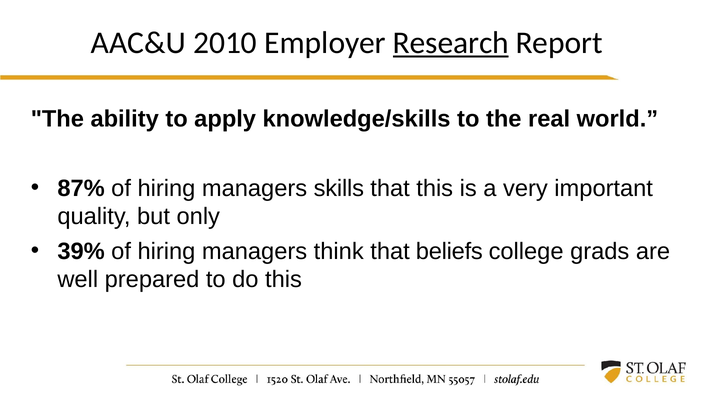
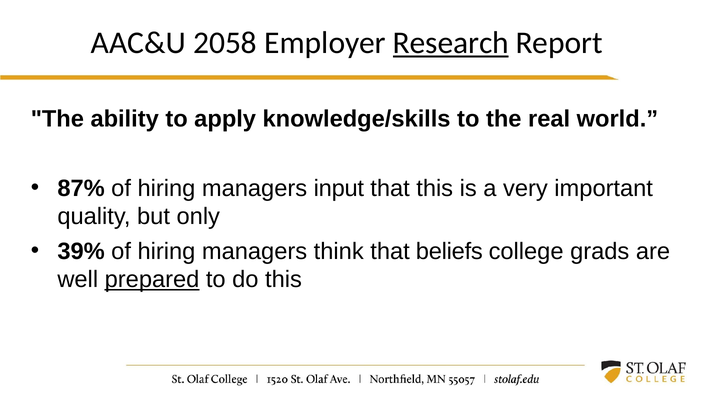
2010: 2010 -> 2058
skills: skills -> input
prepared underline: none -> present
